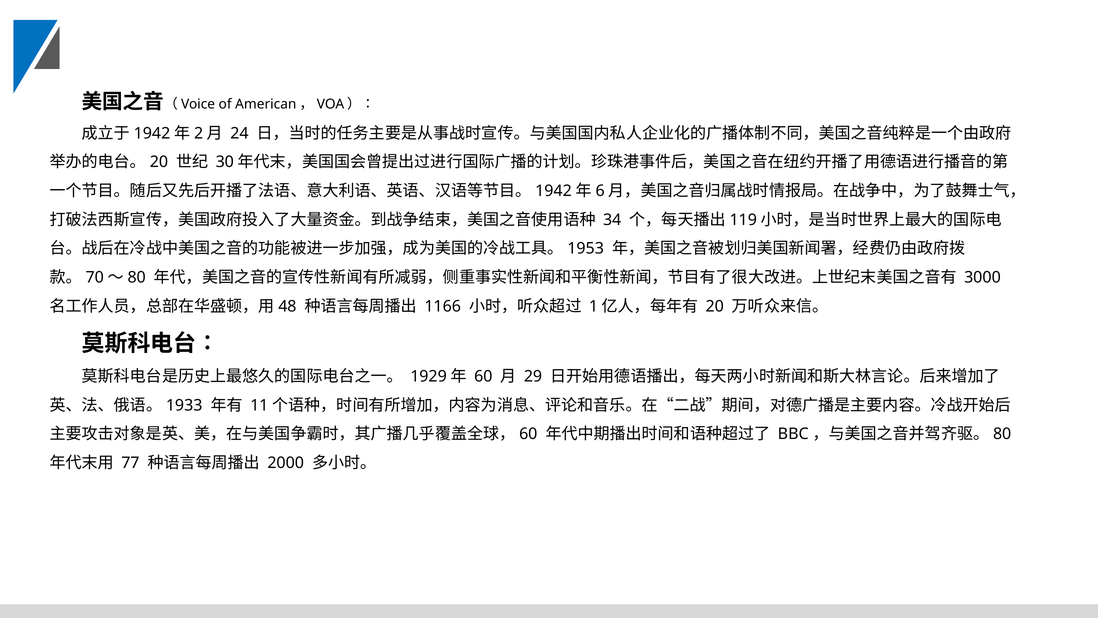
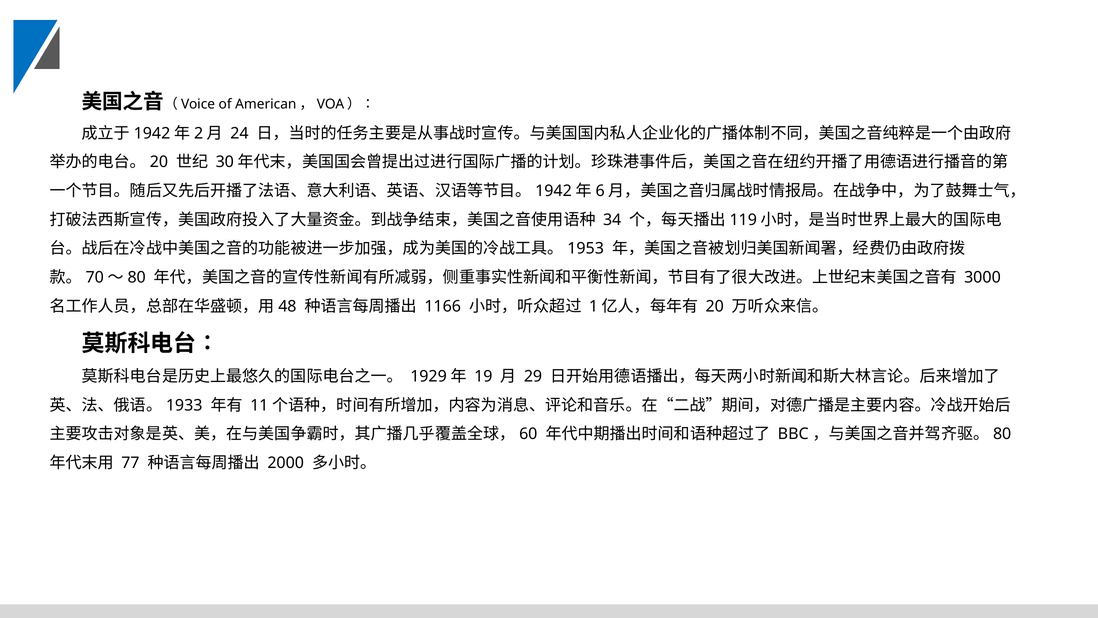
60: 60 -> 19
